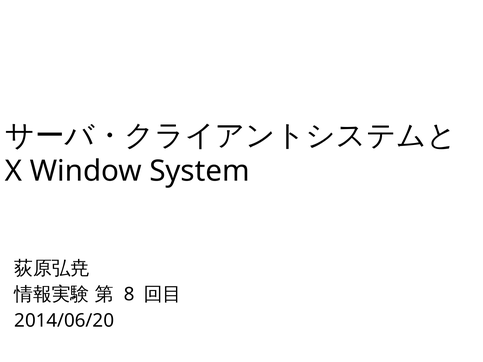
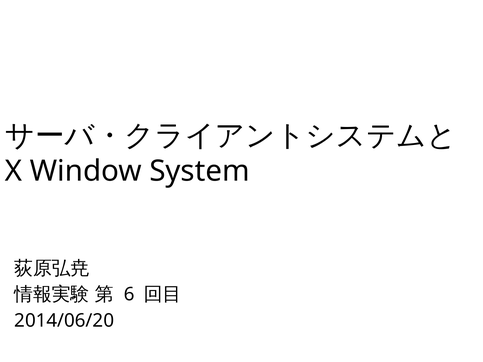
8: 8 -> 6
